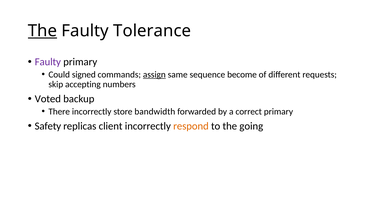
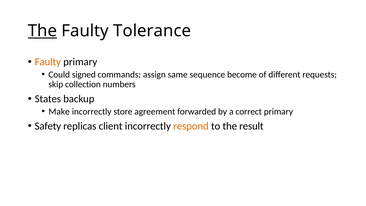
Faulty at (48, 62) colour: purple -> orange
assign underline: present -> none
accepting: accepting -> collection
Voted: Voted -> States
There: There -> Make
bandwidth: bandwidth -> agreement
going: going -> result
